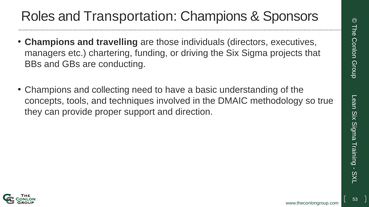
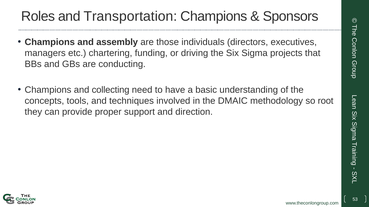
travelling: travelling -> assembly
true: true -> root
